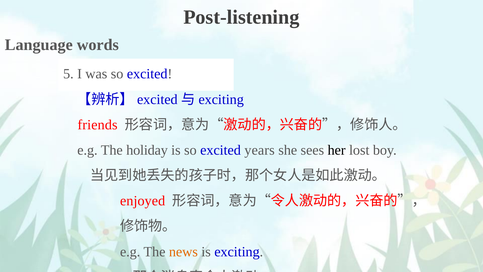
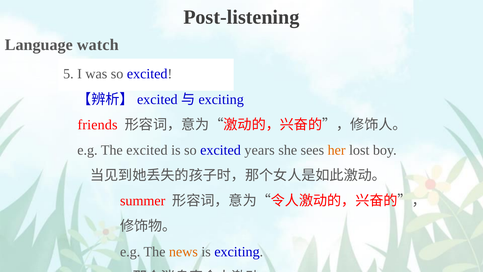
words: words -> watch
The holiday: holiday -> excited
her colour: black -> orange
enjoyed: enjoyed -> summer
